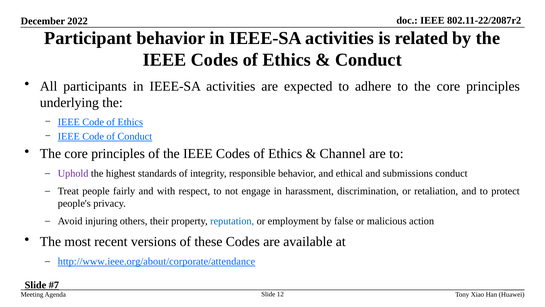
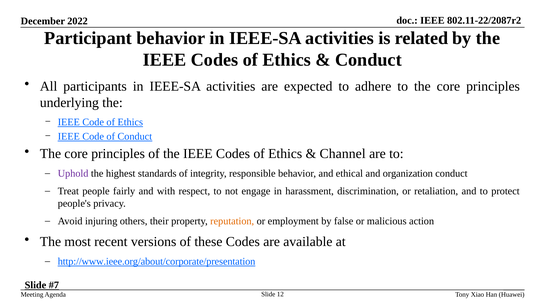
submissions: submissions -> organization
reputation colour: blue -> orange
http://www.ieee.org/about/corporate/attendance: http://www.ieee.org/about/corporate/attendance -> http://www.ieee.org/about/corporate/presentation
